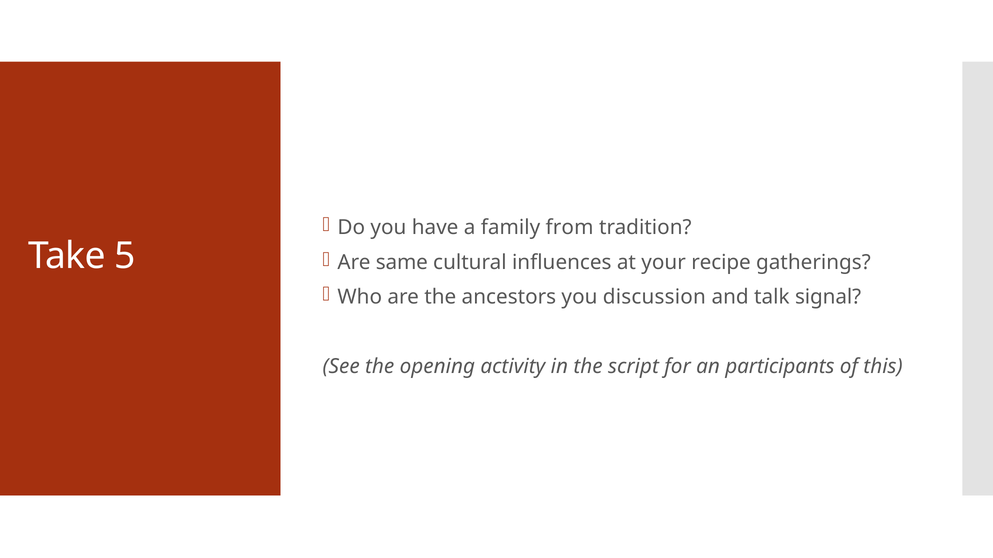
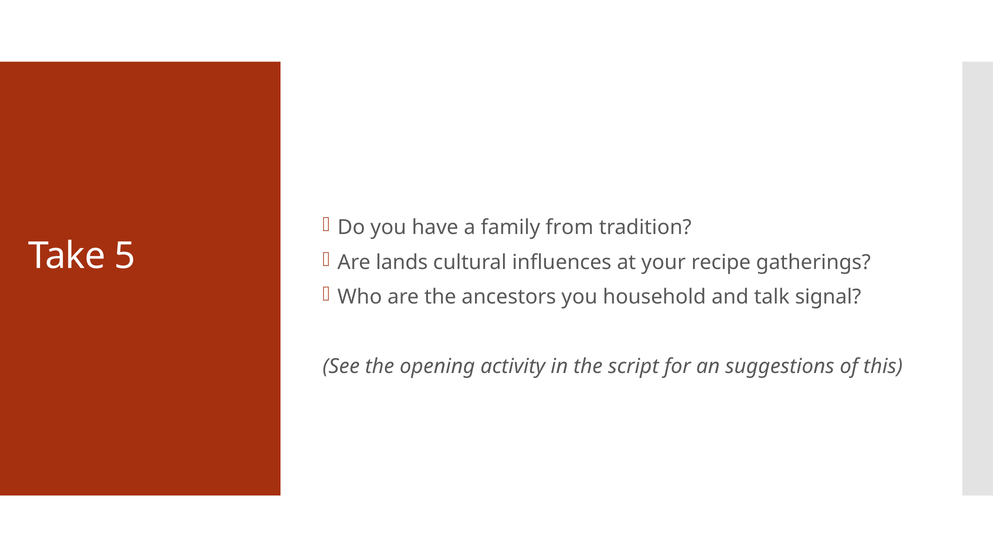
same: same -> lands
discussion: discussion -> household
participants: participants -> suggestions
